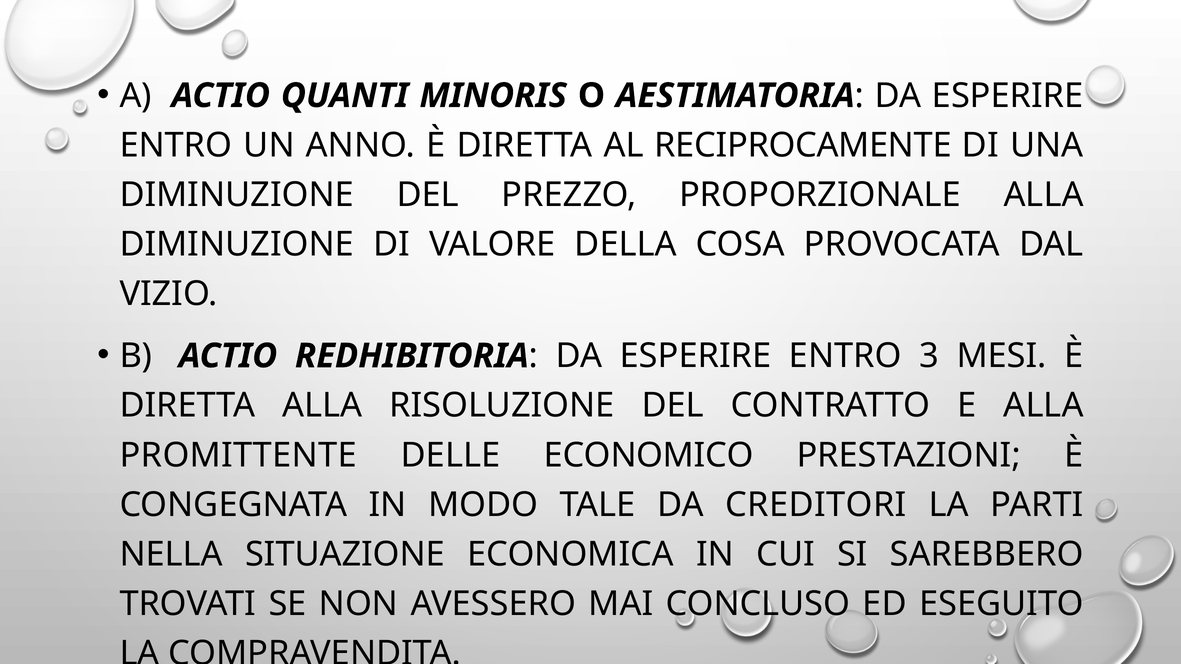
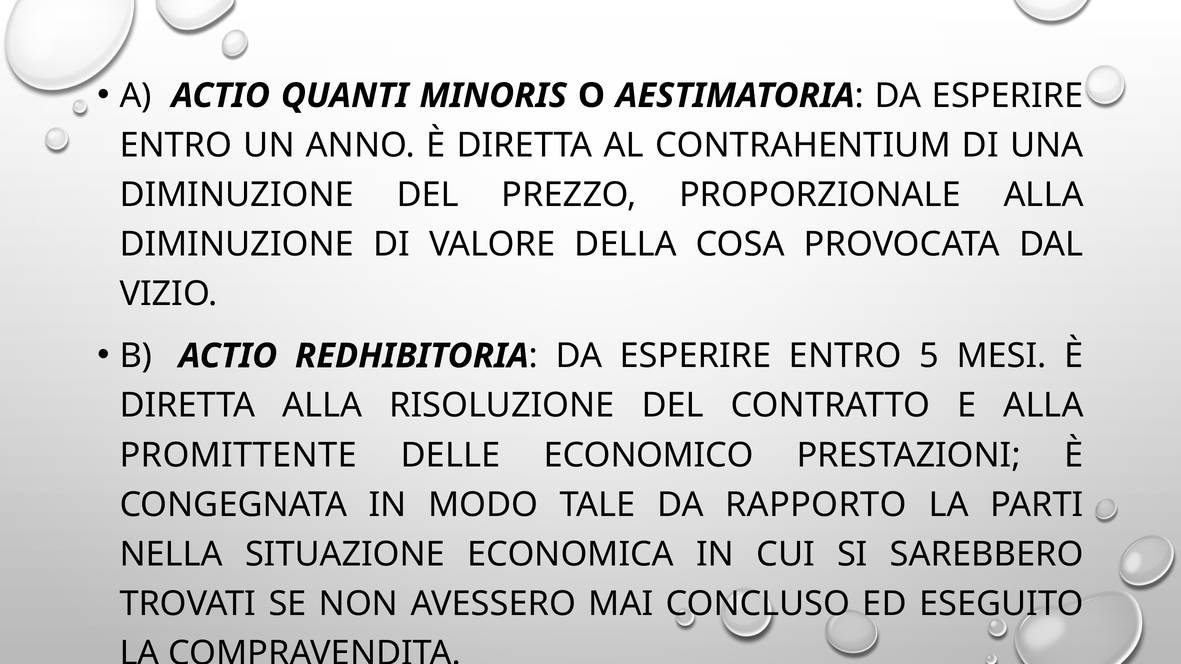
RECIPROCAMENTE: RECIPROCAMENTE -> CONTRAHENTIUM
3: 3 -> 5
CREDITORI: CREDITORI -> RAPPORTO
